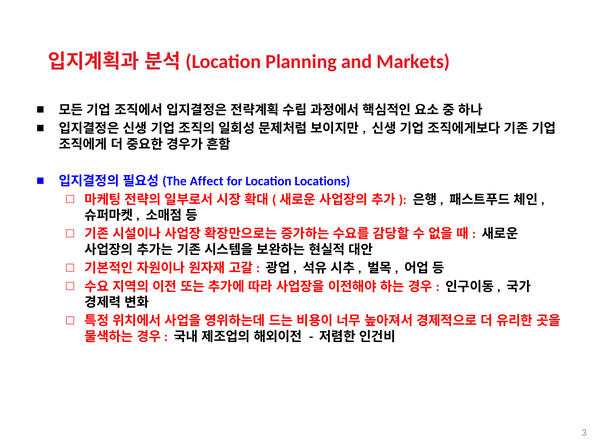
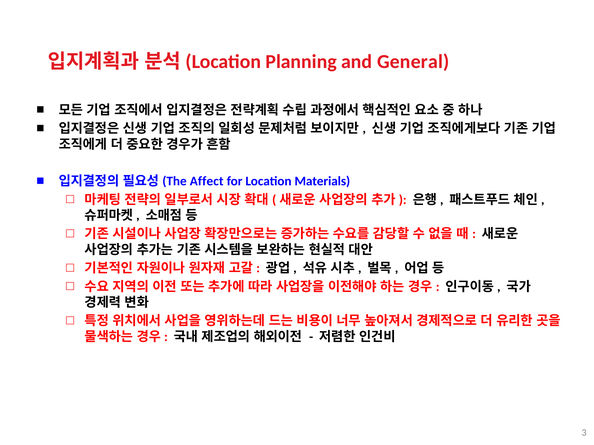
Markets: Markets -> General
Locations: Locations -> Materials
